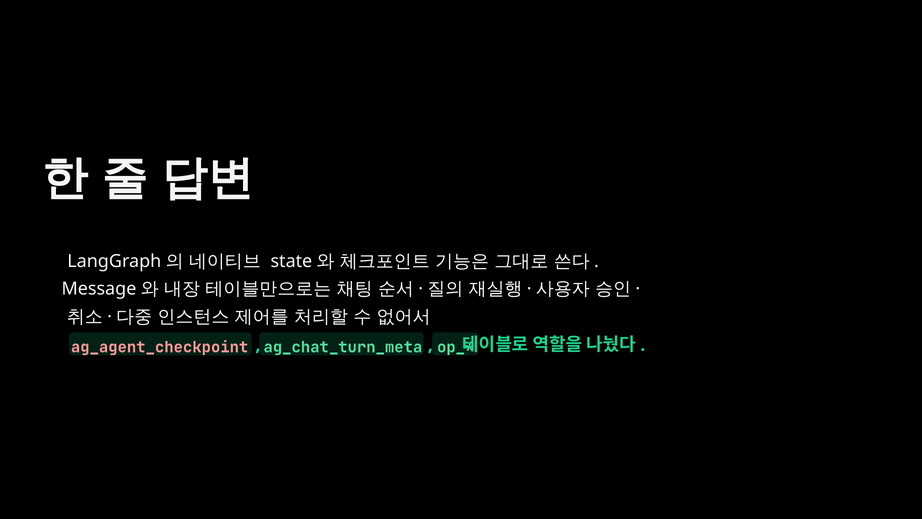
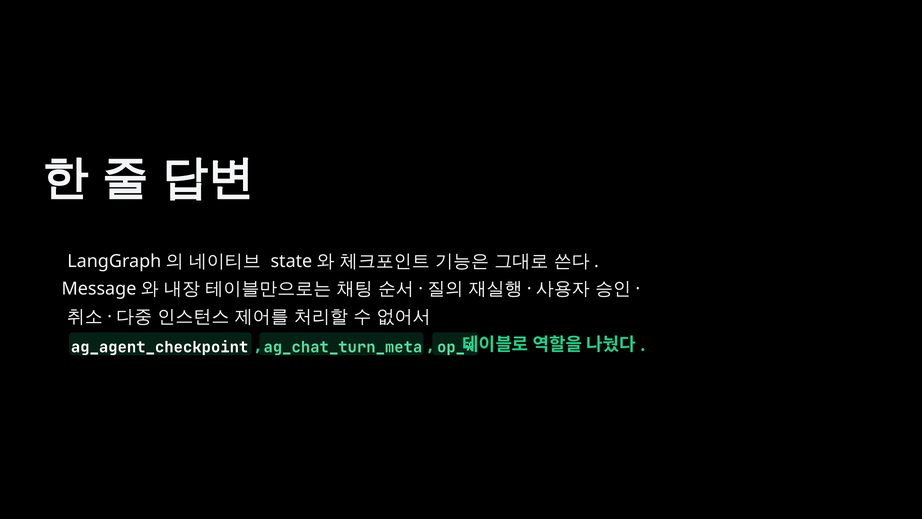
ag_agent_checkpoint colour: pink -> white
